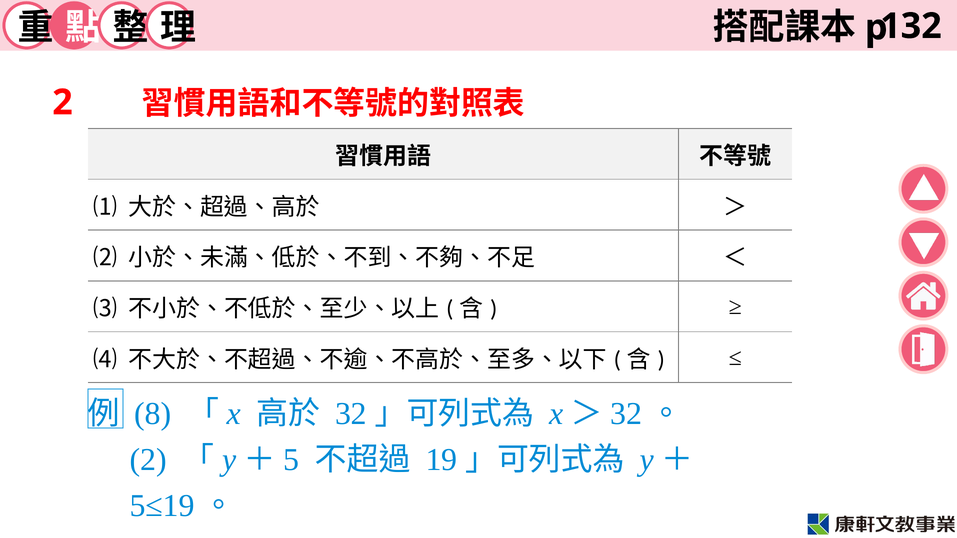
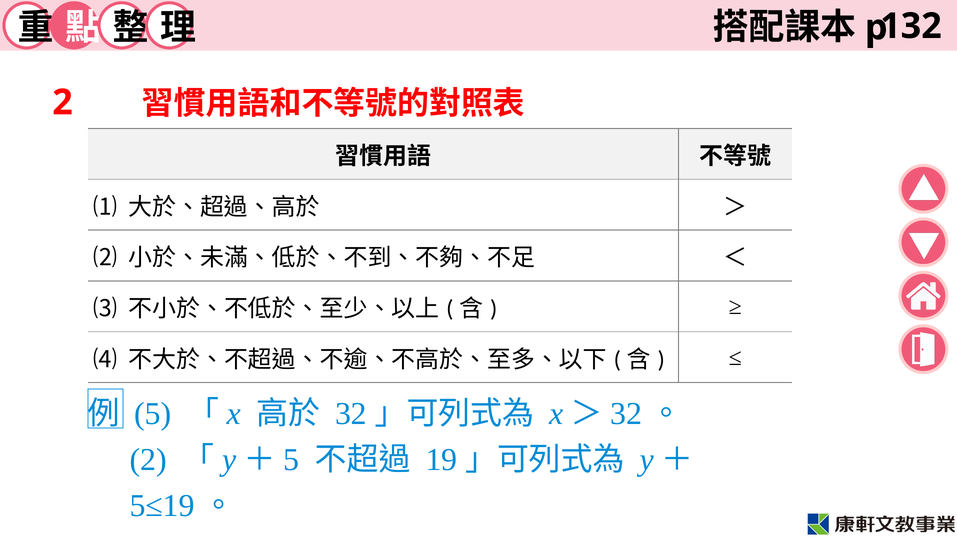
8 at (153, 414): 8 -> 5
